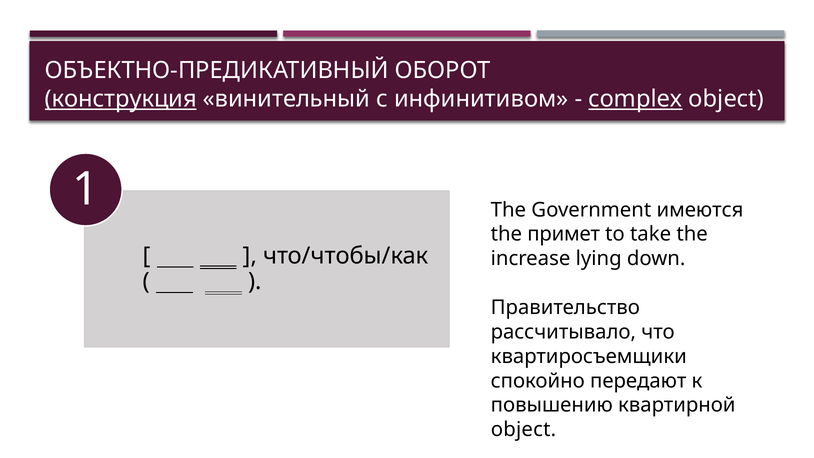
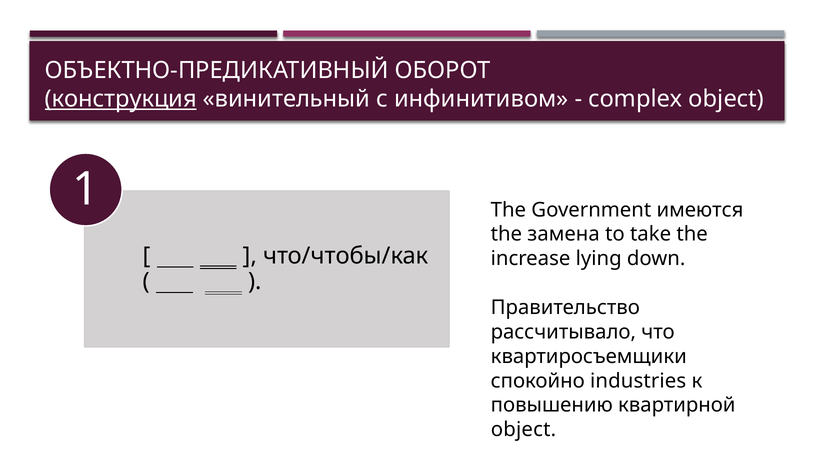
complex underline: present -> none
примет: примет -> замена
передают: передают -> industries
